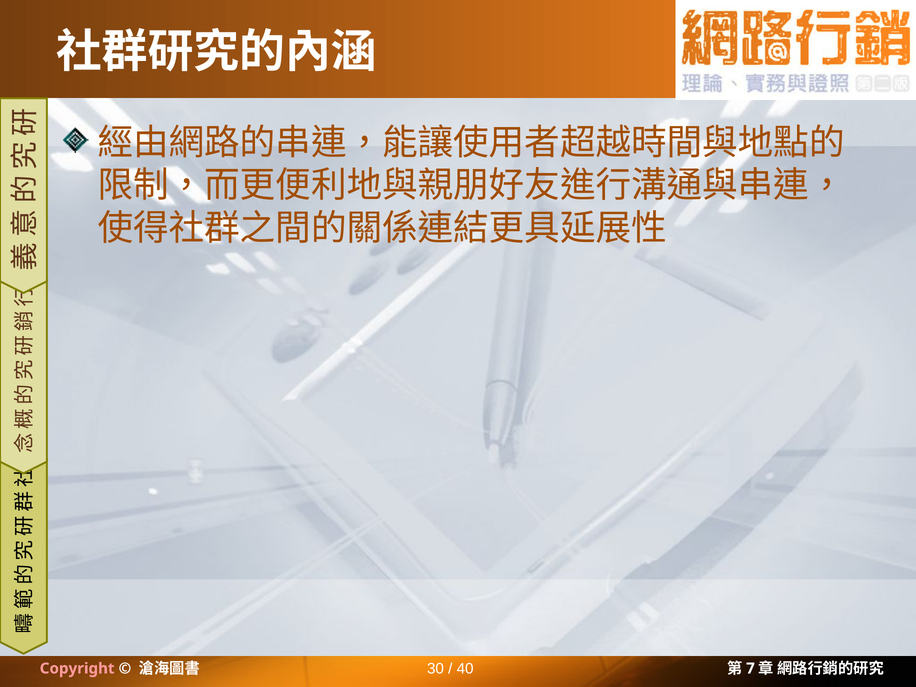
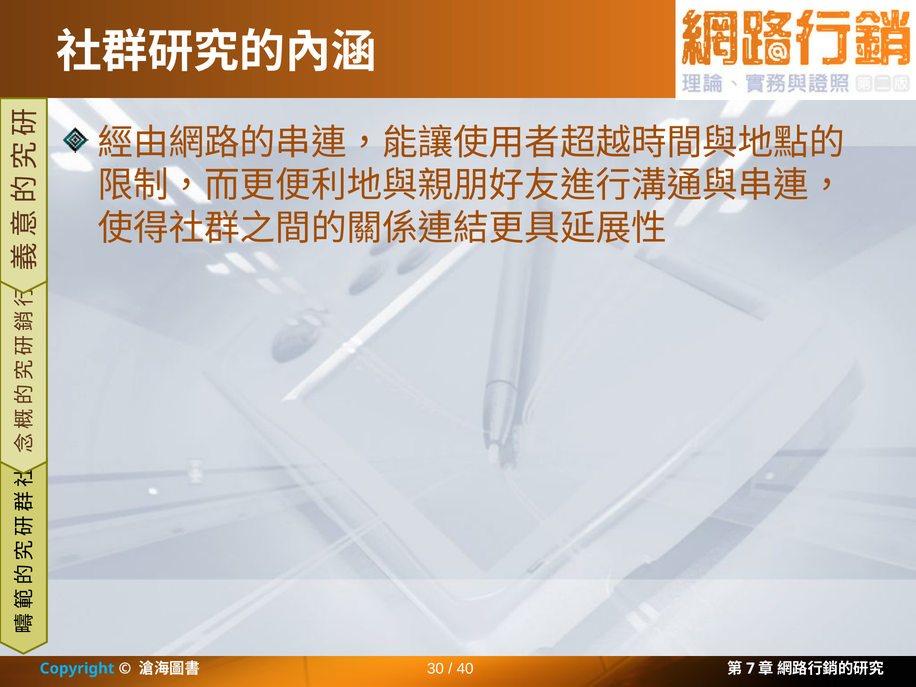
Copyright colour: pink -> light blue
